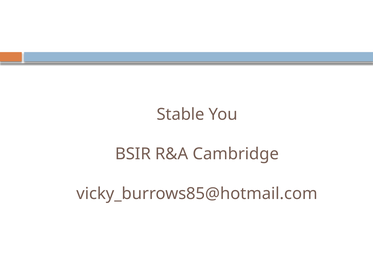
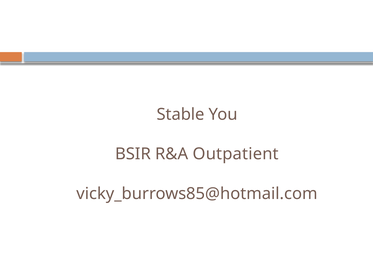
Cambridge: Cambridge -> Outpatient
